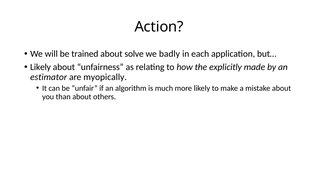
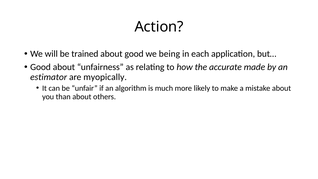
about solve: solve -> good
badly: badly -> being
Likely at (41, 67): Likely -> Good
explicitly: explicitly -> accurate
